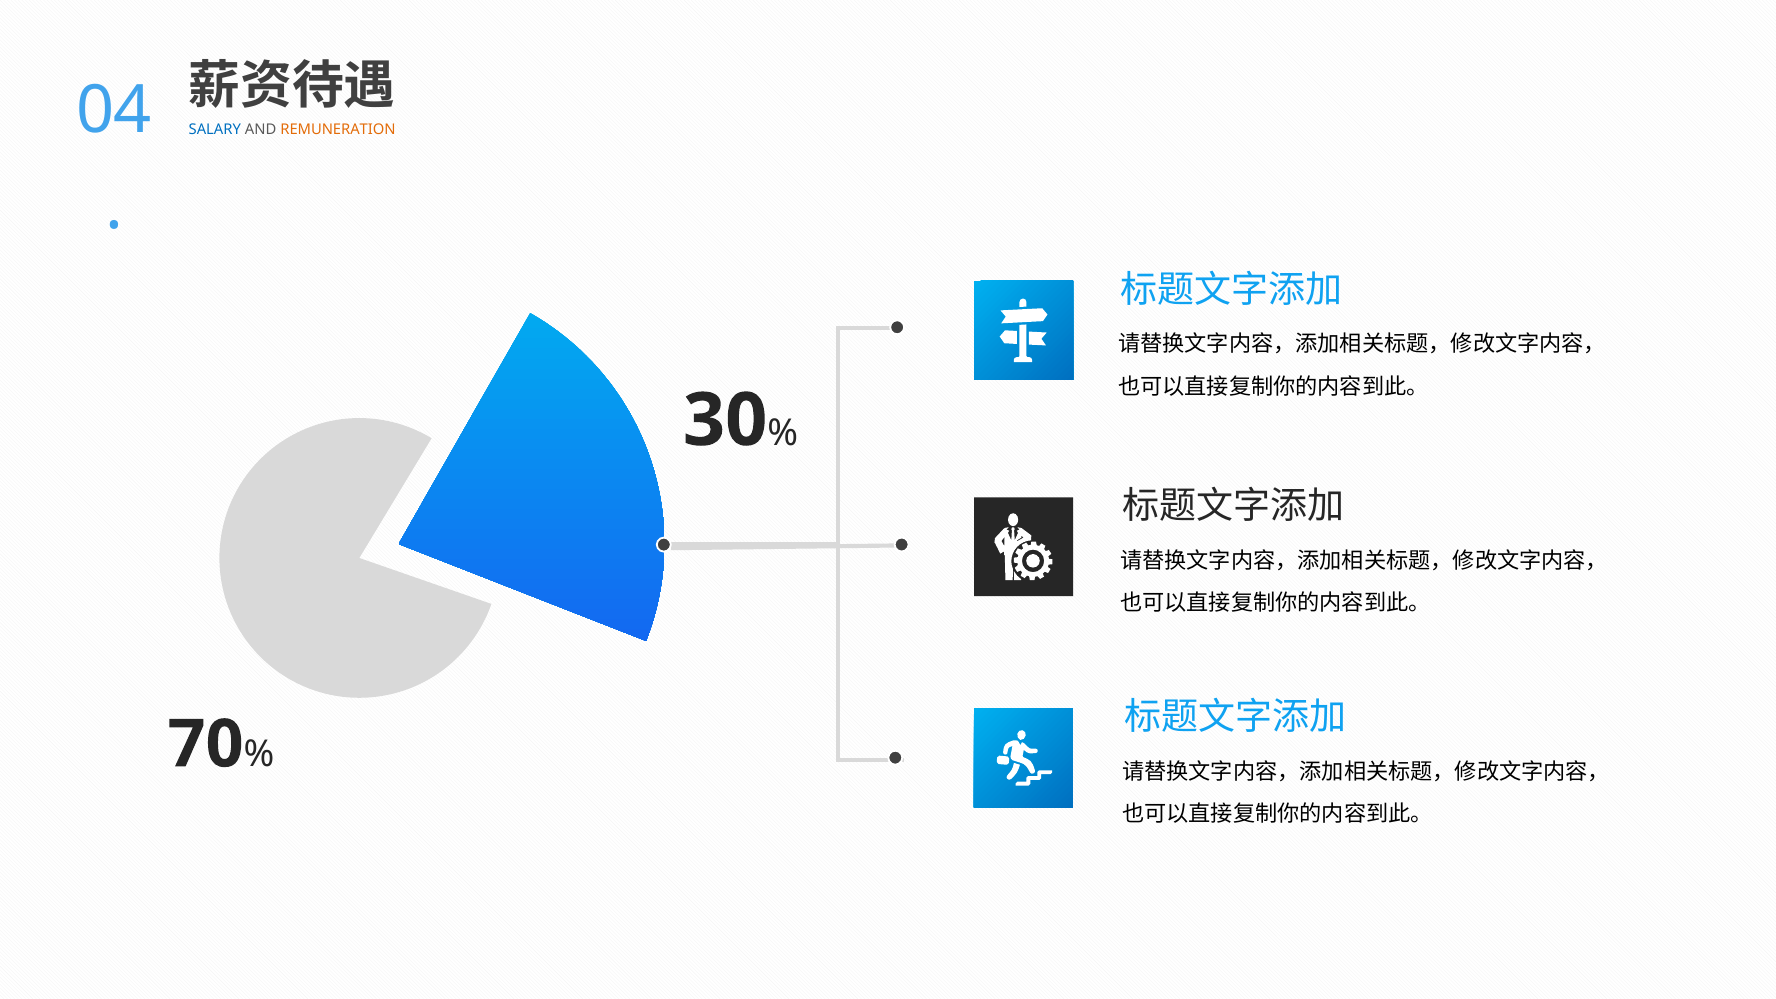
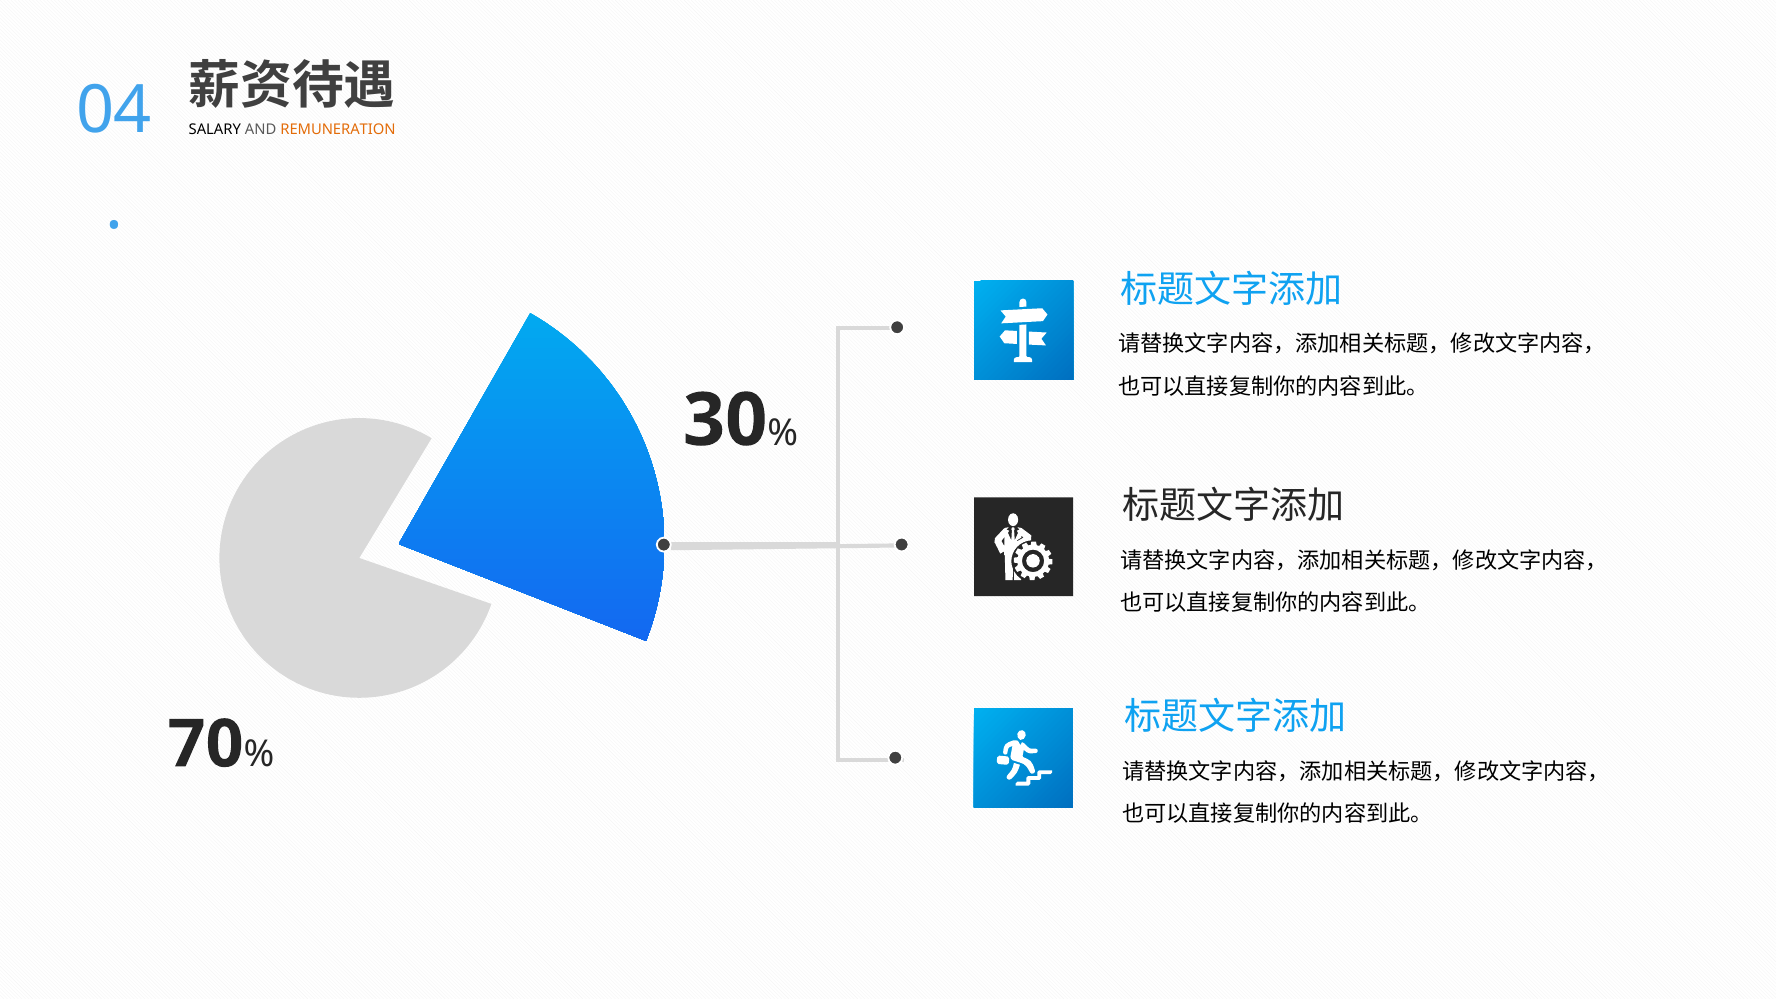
SALARY colour: blue -> black
